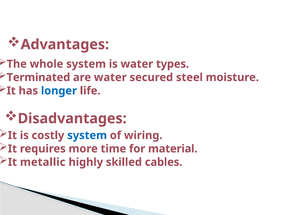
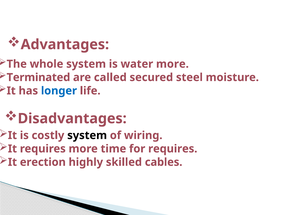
water types: types -> more
are water: water -> called
system at (87, 135) colour: blue -> black
for material: material -> requires
metallic: metallic -> erection
